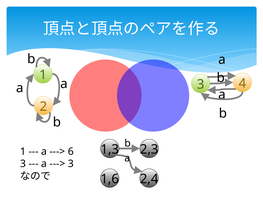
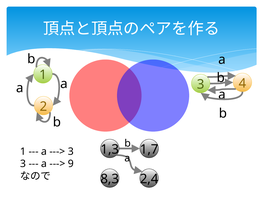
2,3: 2,3 -> 1,7
6 at (71, 152): 6 -> 3
3 at (71, 164): 3 -> 9
1,6: 1,6 -> 8,3
